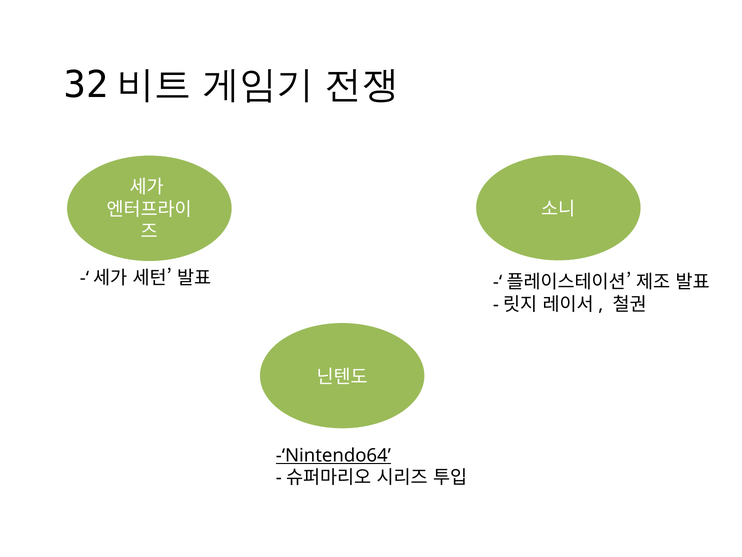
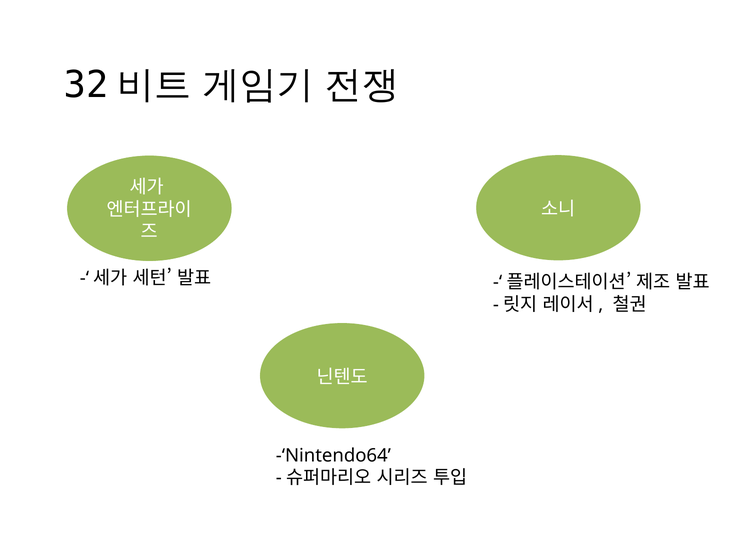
-‘Nintendo64 underline: present -> none
